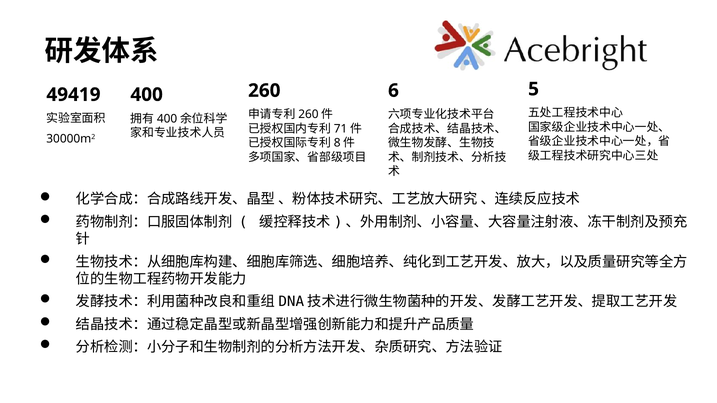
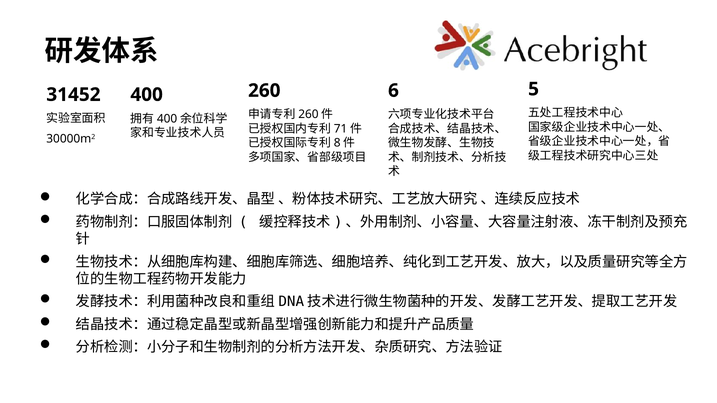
49419: 49419 -> 31452
